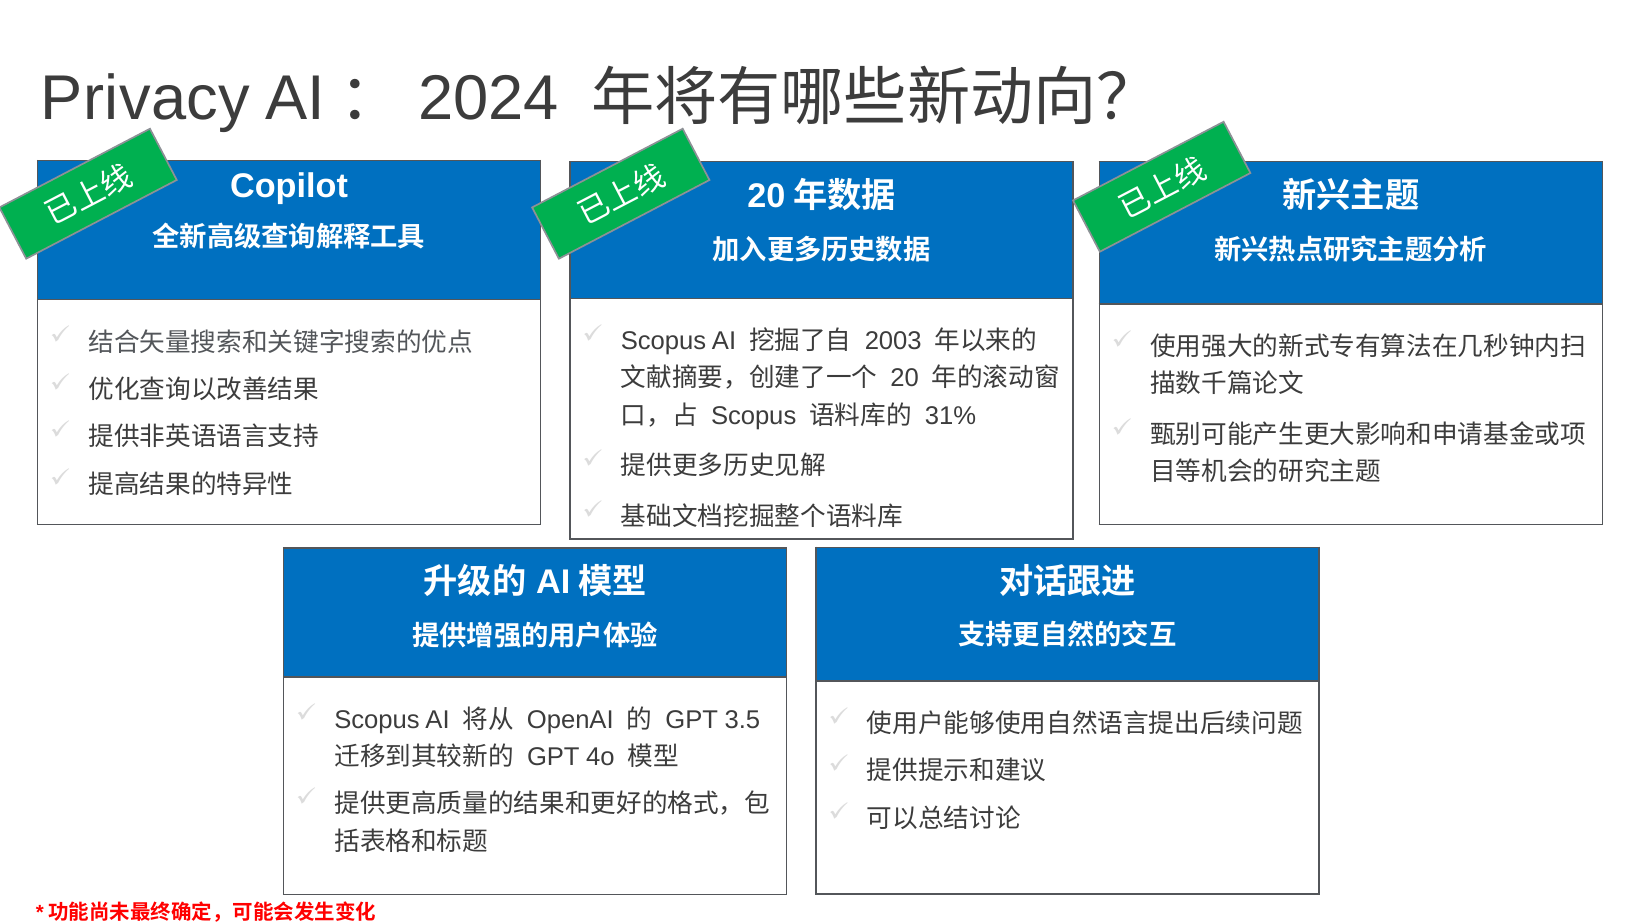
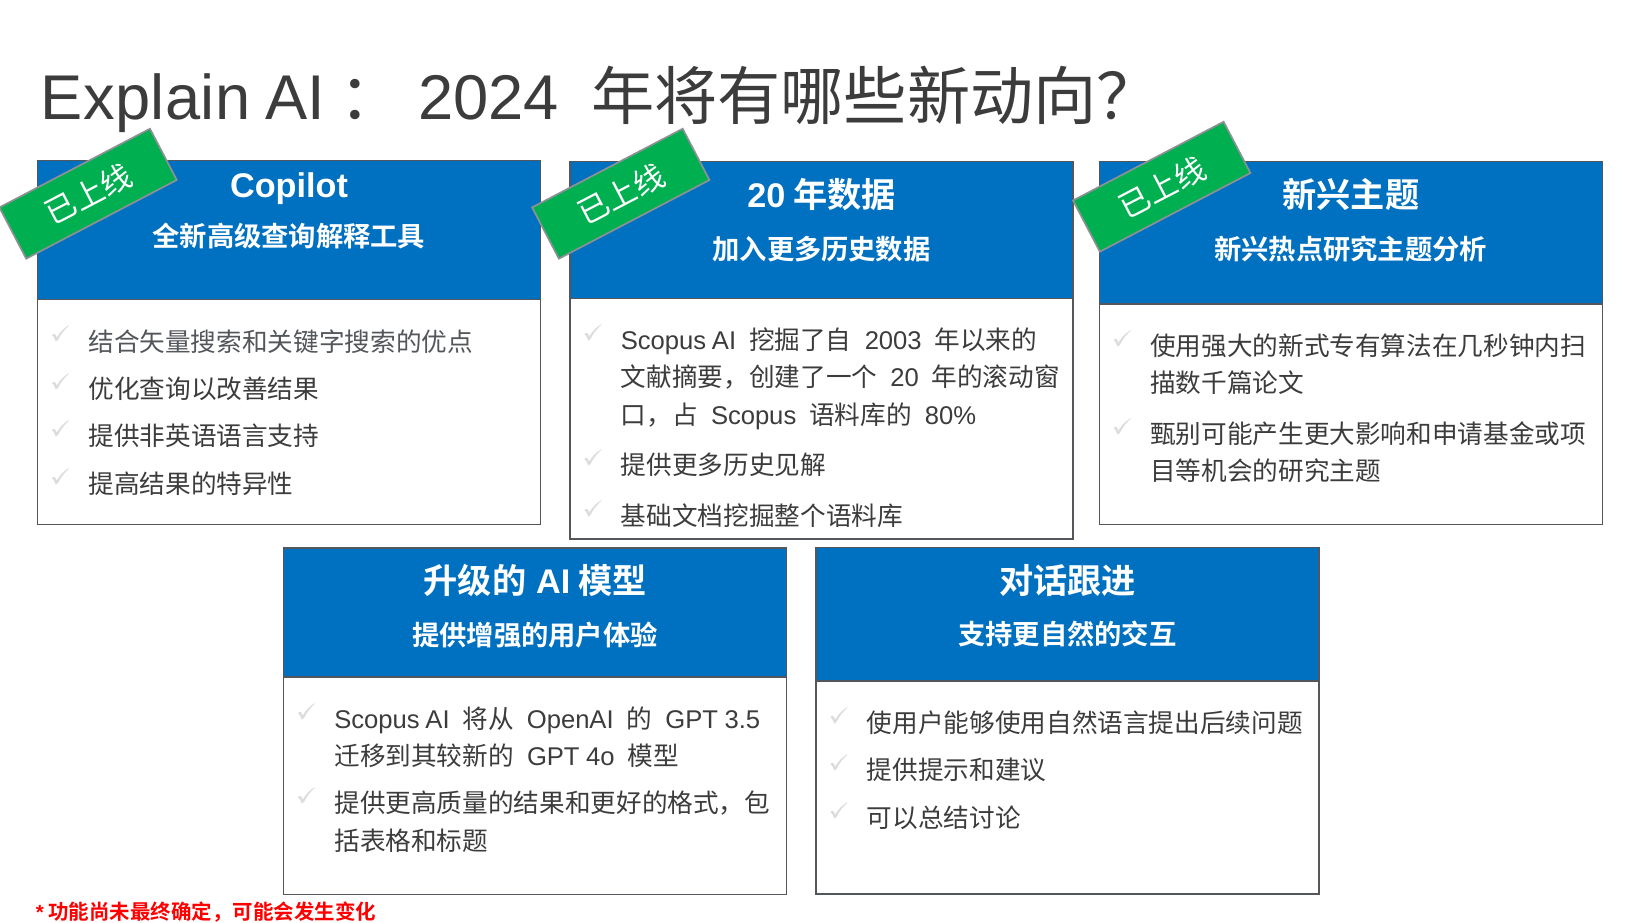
Privacy: Privacy -> Explain
31%: 31% -> 80%
